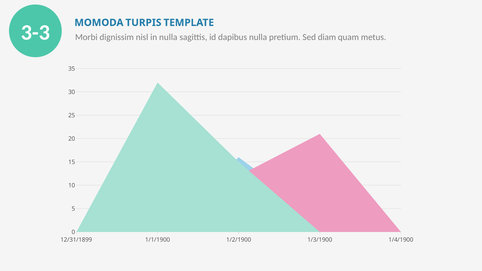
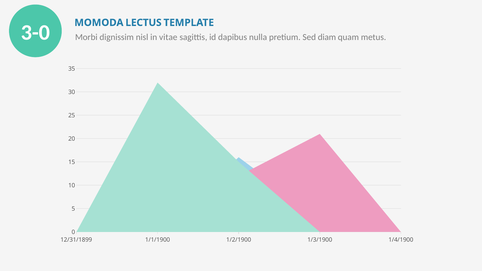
3-3: 3-3 -> 3-0
TURPIS: TURPIS -> LECTUS
in nulla: nulla -> vitae
